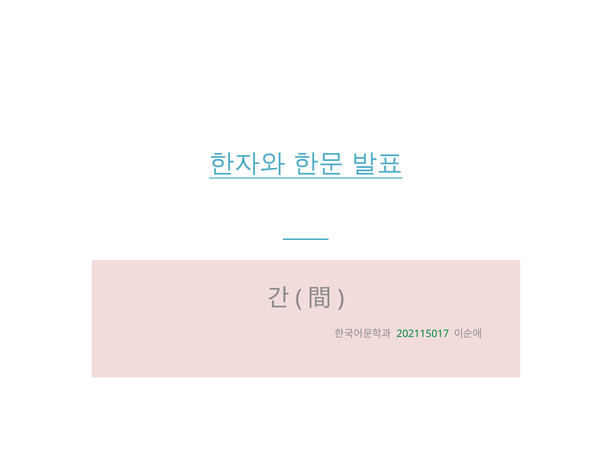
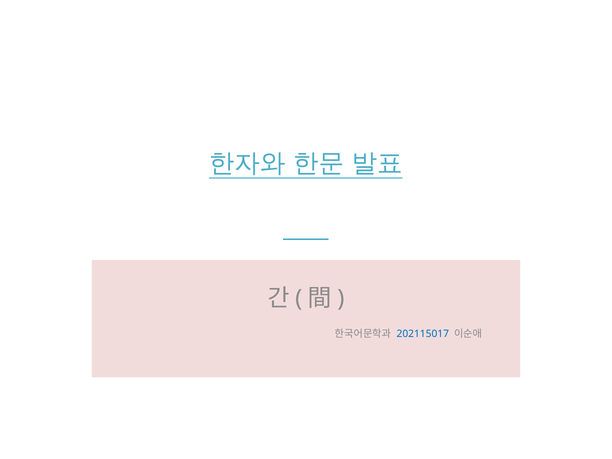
202115017 colour: green -> blue
